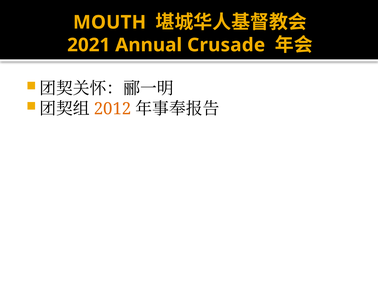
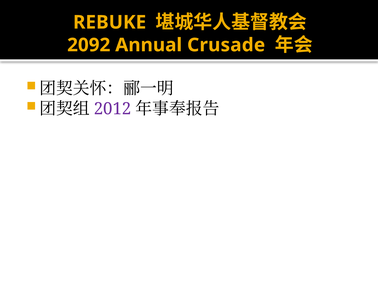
MOUTH: MOUTH -> REBUKE
2021: 2021 -> 2092
2012 colour: orange -> purple
